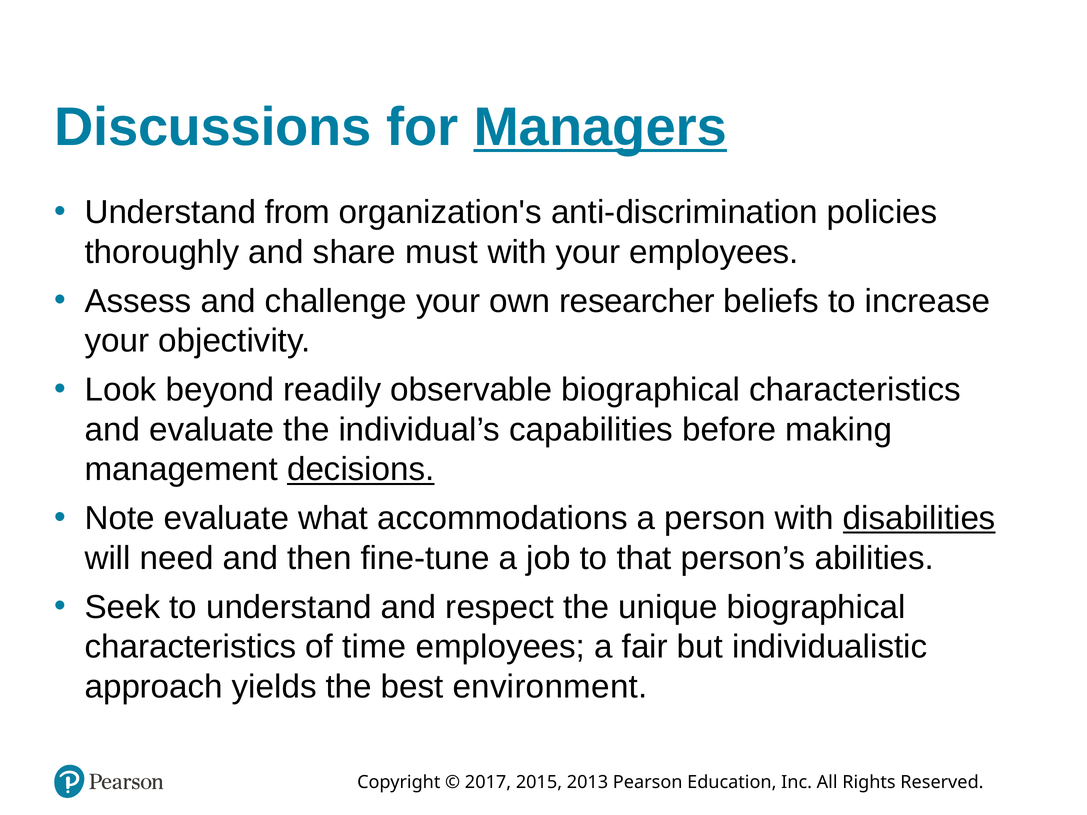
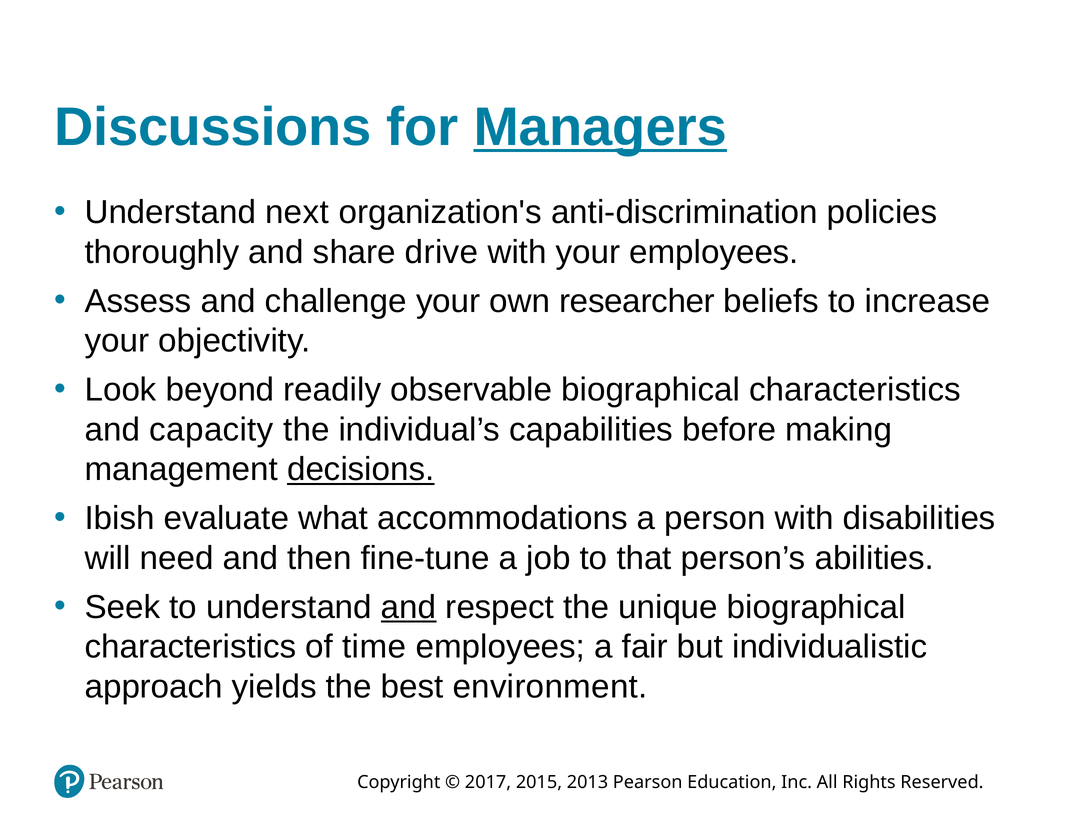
from: from -> next
must: must -> drive
and evaluate: evaluate -> capacity
Note: Note -> Ibish
disabilities underline: present -> none
and at (409, 607) underline: none -> present
